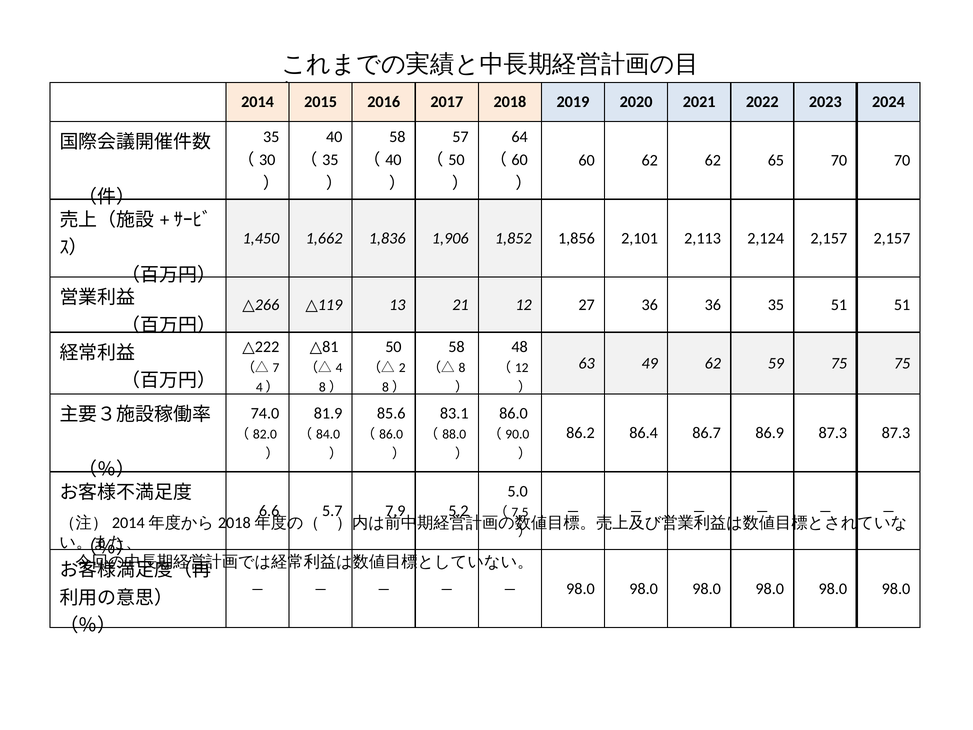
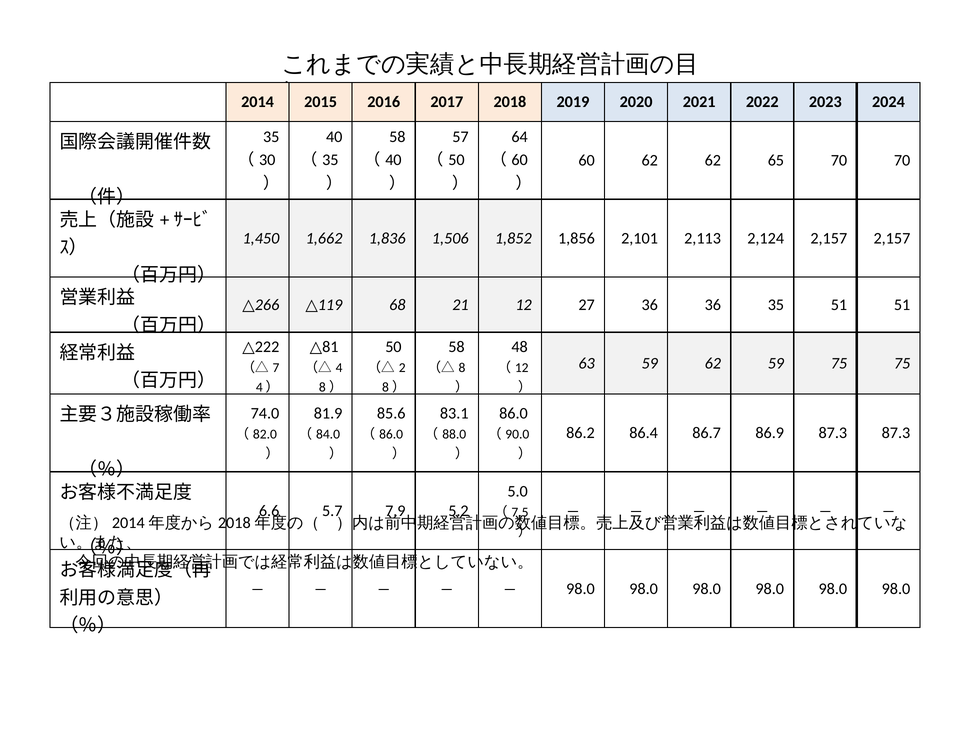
1,906: 1,906 -> 1,506
13: 13 -> 68
63 49: 49 -> 59
